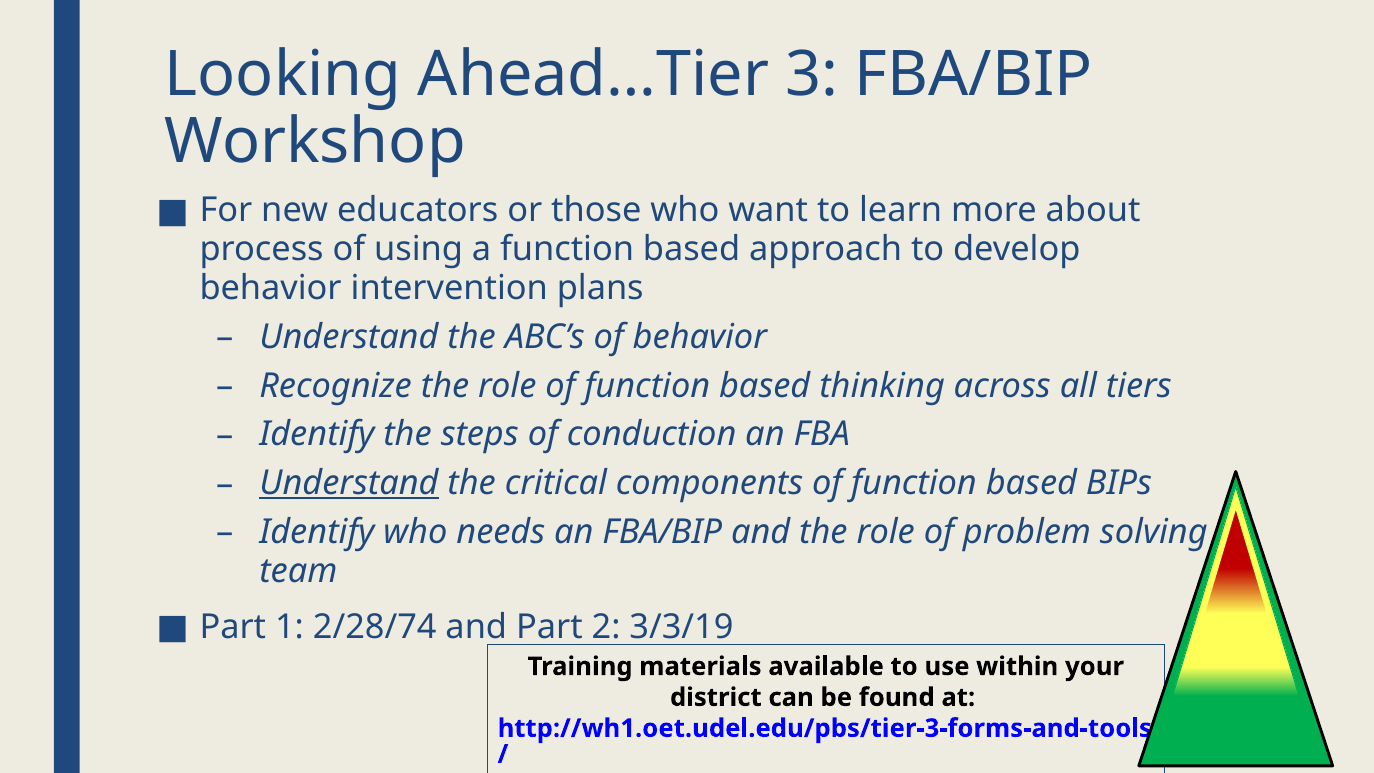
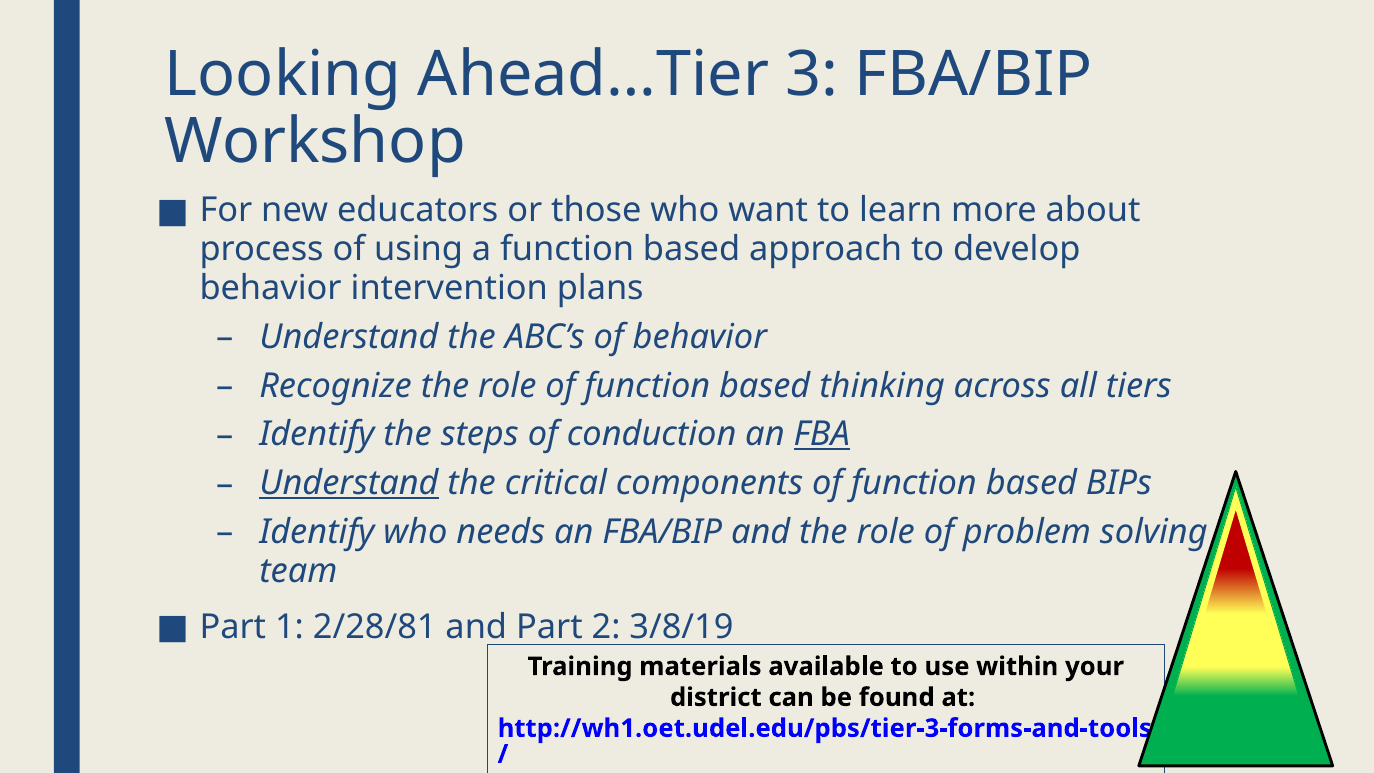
FBA underline: none -> present
2/28/74: 2/28/74 -> 2/28/81
3/3/19: 3/3/19 -> 3/8/19
